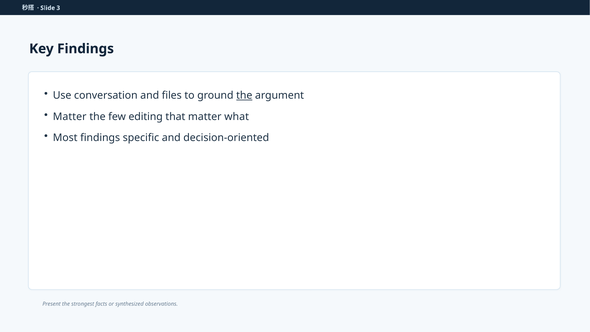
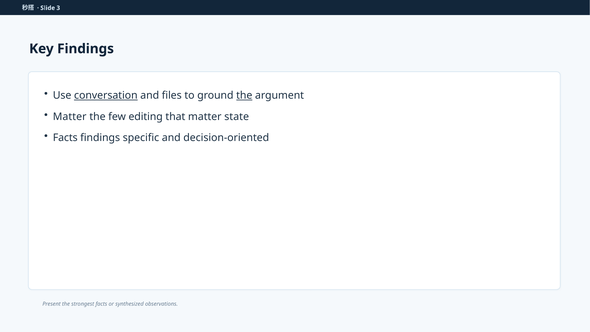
conversation underline: none -> present
what: what -> state
Most at (65, 138): Most -> Facts
